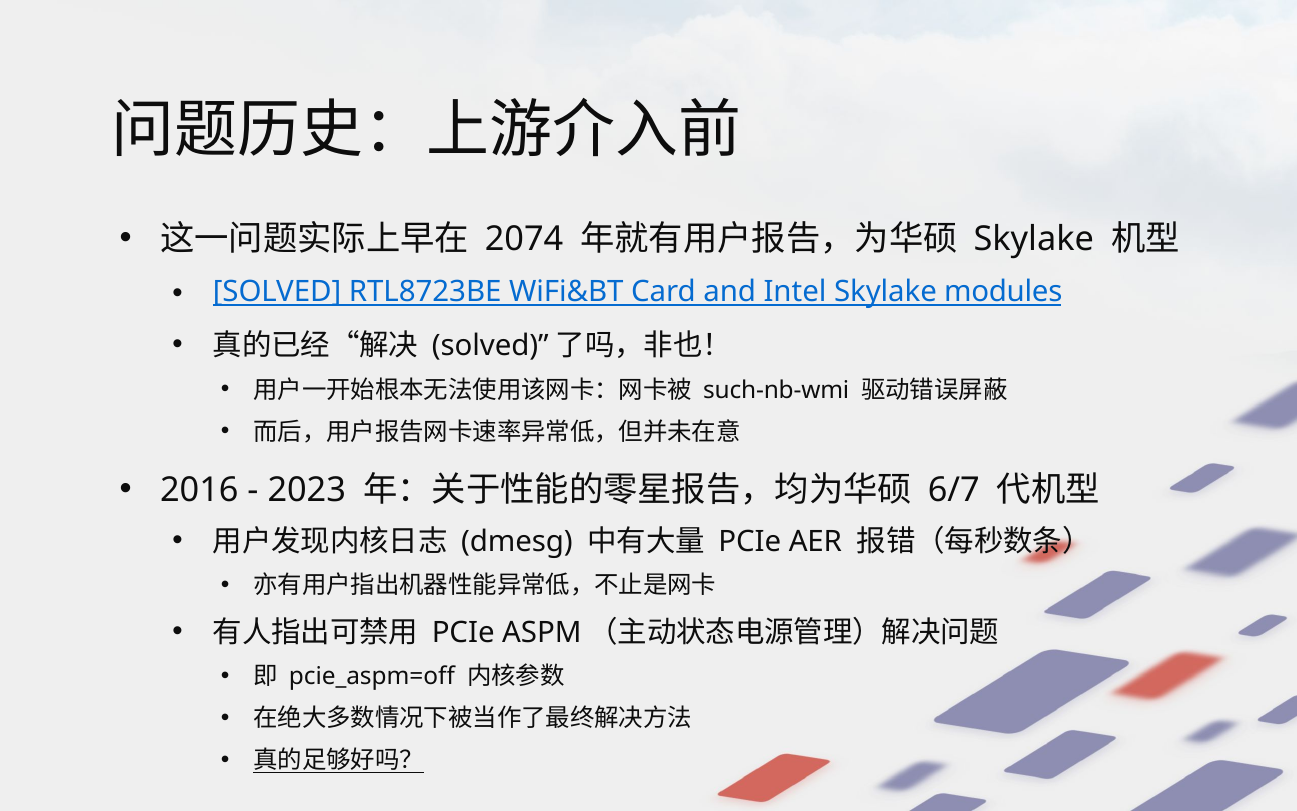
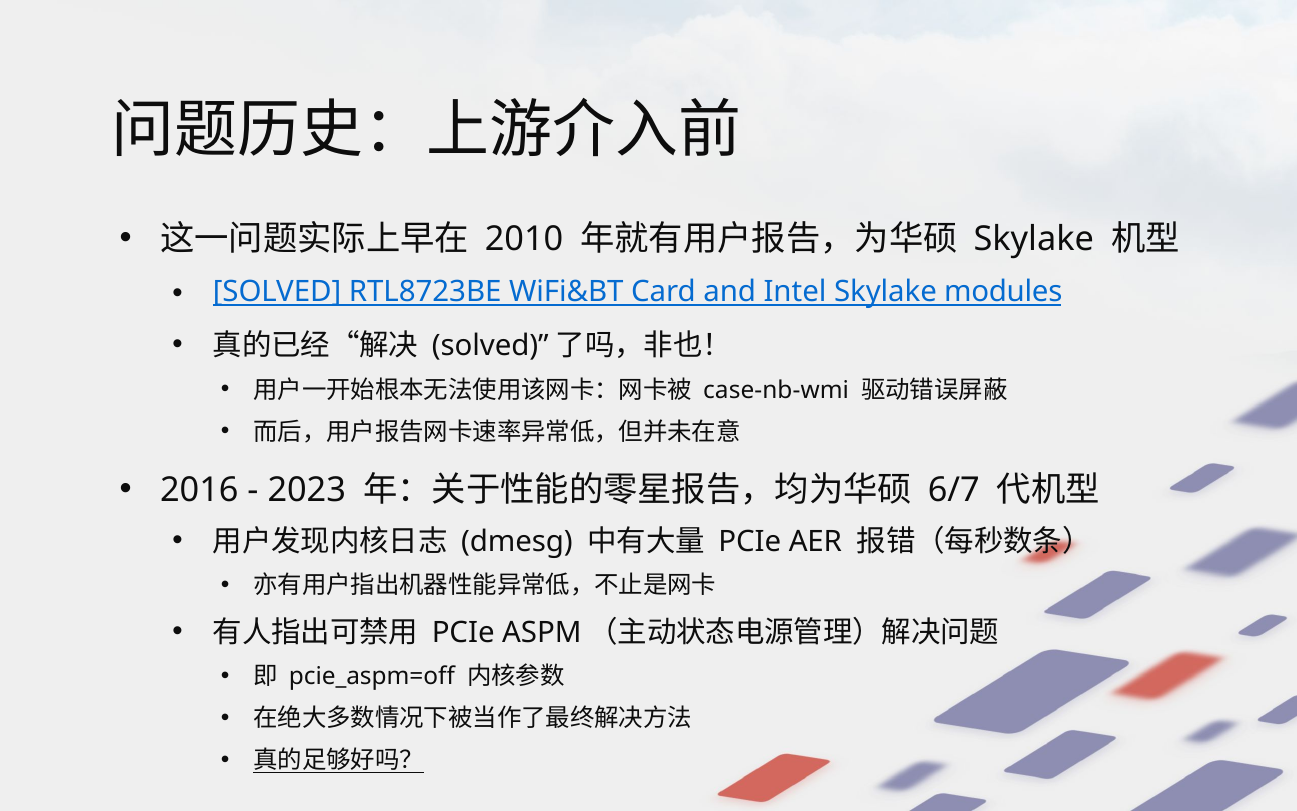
2074: 2074 -> 2010
such-nb-wmi: such-nb-wmi -> case-nb-wmi
